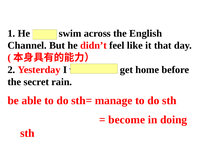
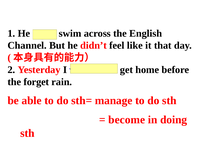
secret: secret -> forget
